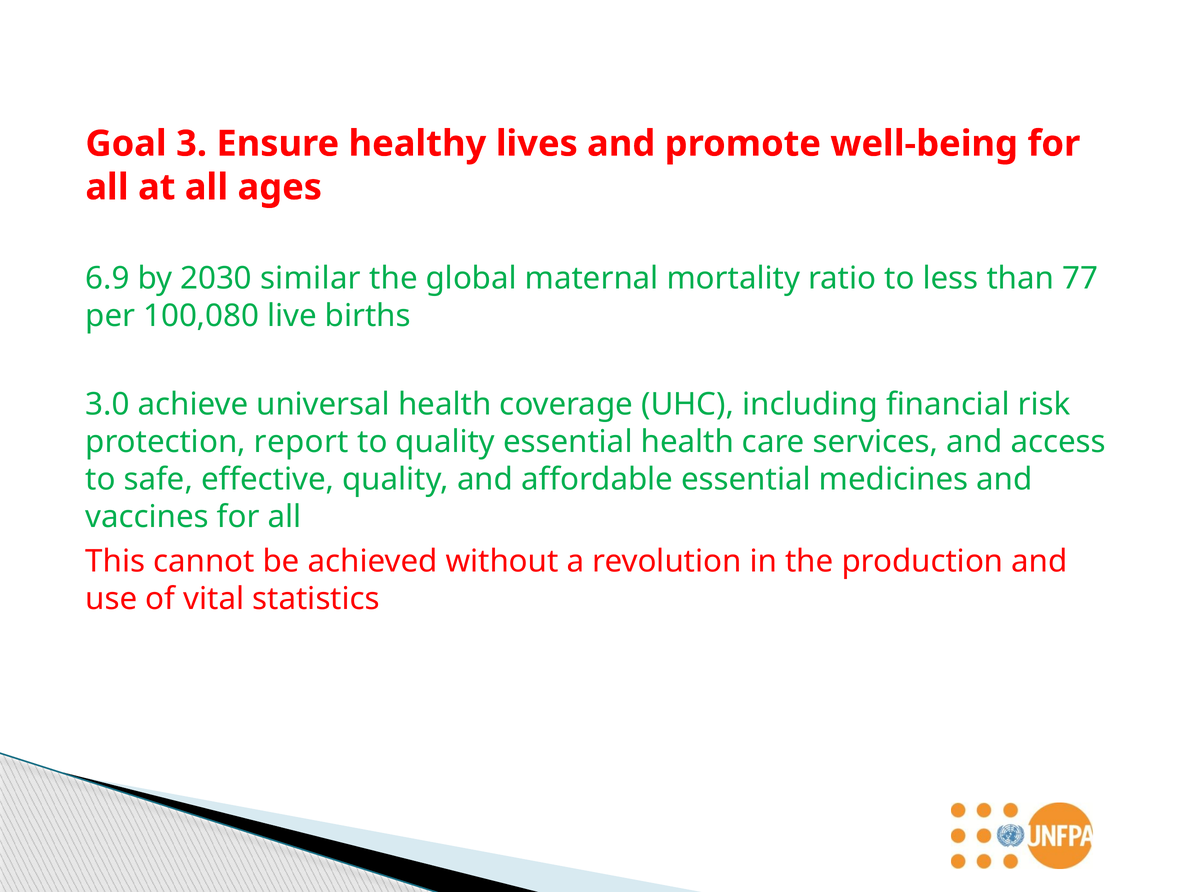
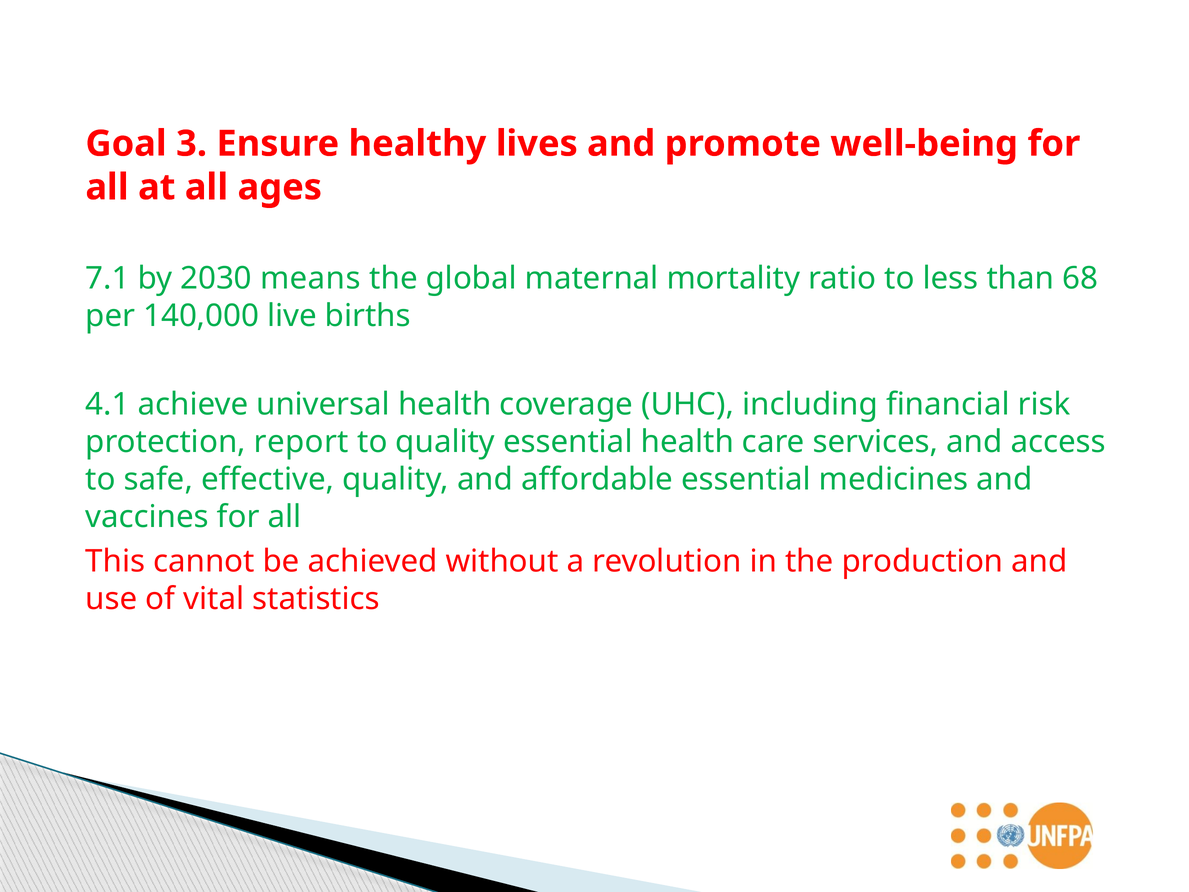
6.9: 6.9 -> 7.1
similar: similar -> means
77: 77 -> 68
100,080: 100,080 -> 140,000
3.0: 3.0 -> 4.1
